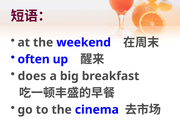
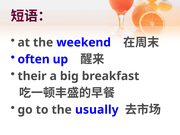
does: does -> their
cinema: cinema -> usually
